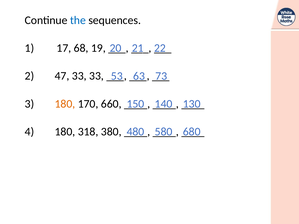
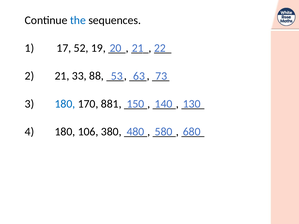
68: 68 -> 52
2 47: 47 -> 21
33 33: 33 -> 88
180 at (65, 104) colour: orange -> blue
660: 660 -> 881
318: 318 -> 106
